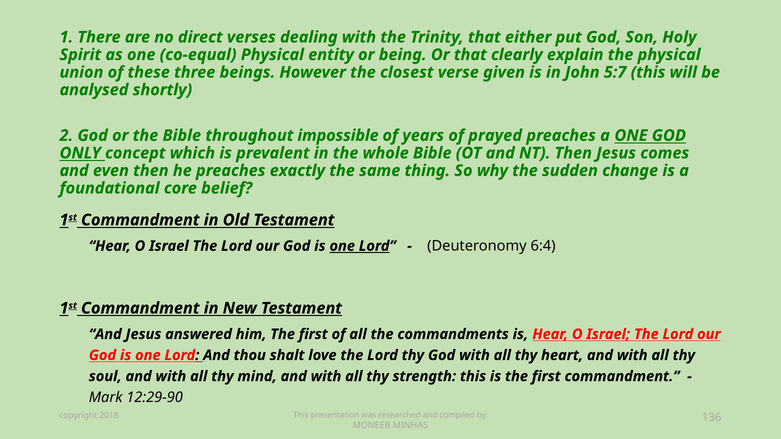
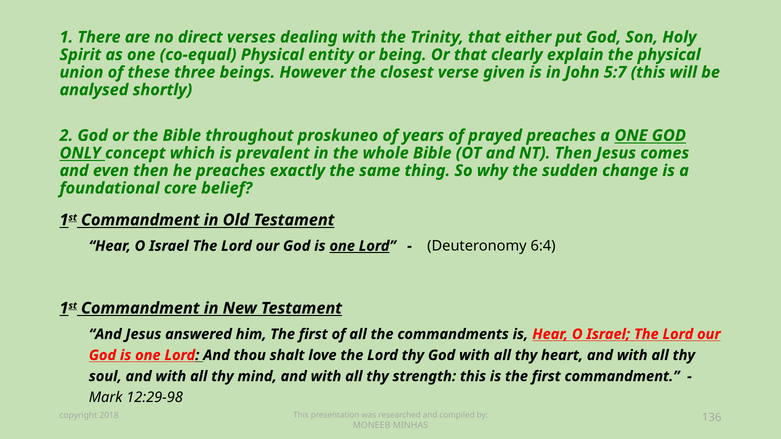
impossible: impossible -> proskuneo
12:29-90: 12:29-90 -> 12:29-98
